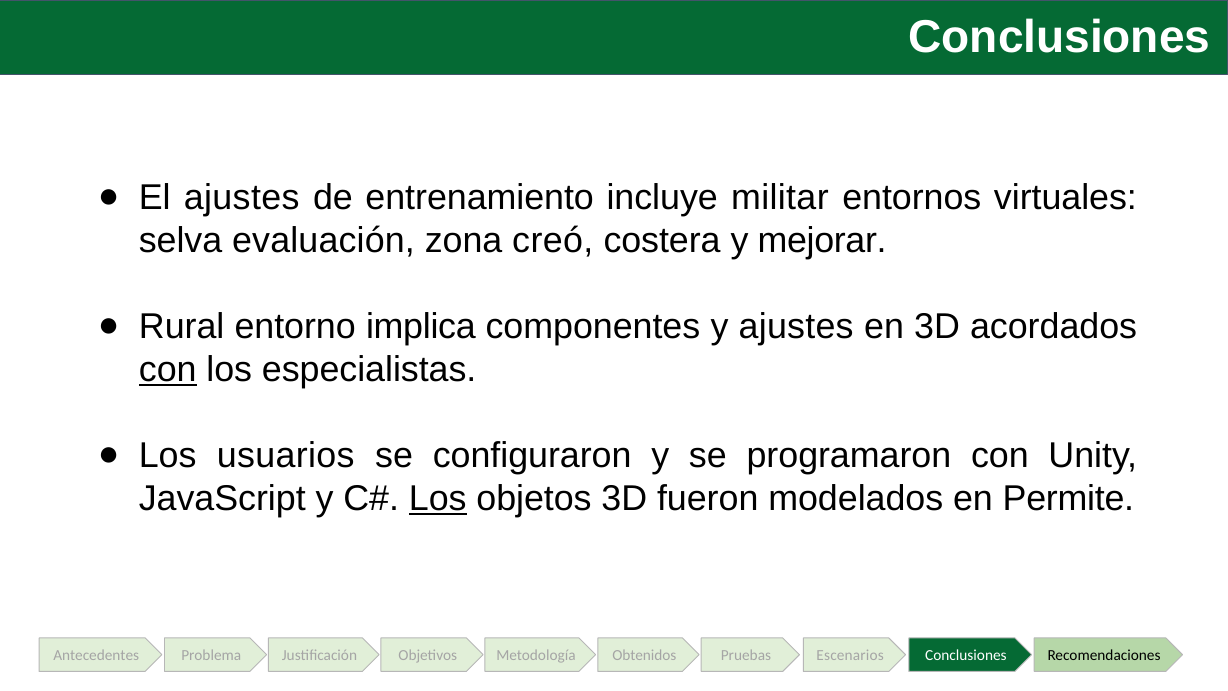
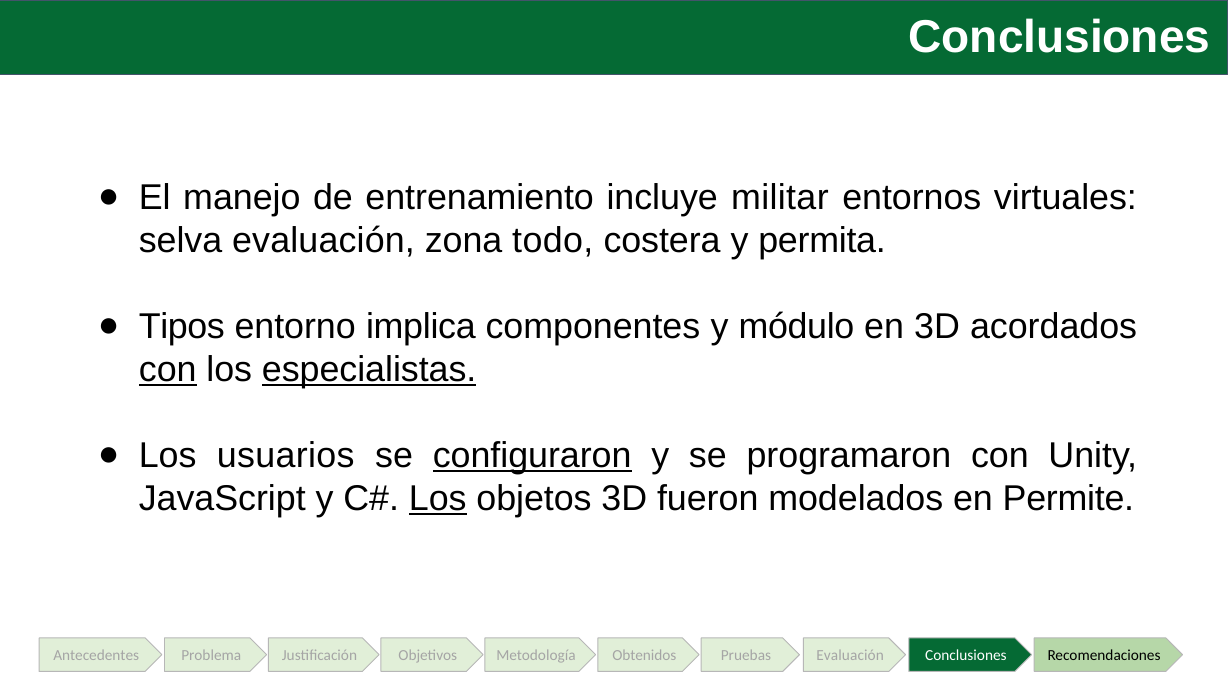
El ajustes: ajustes -> manejo
creó: creó -> todo
mejorar: mejorar -> permita
Rural: Rural -> Tipos
y ajustes: ajustes -> módulo
especialistas underline: none -> present
configuraron underline: none -> present
Pruebas Escenarios: Escenarios -> Evaluación
